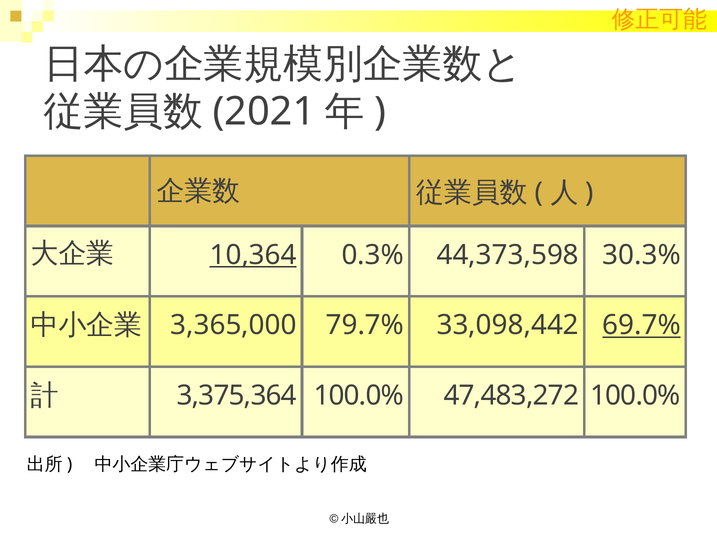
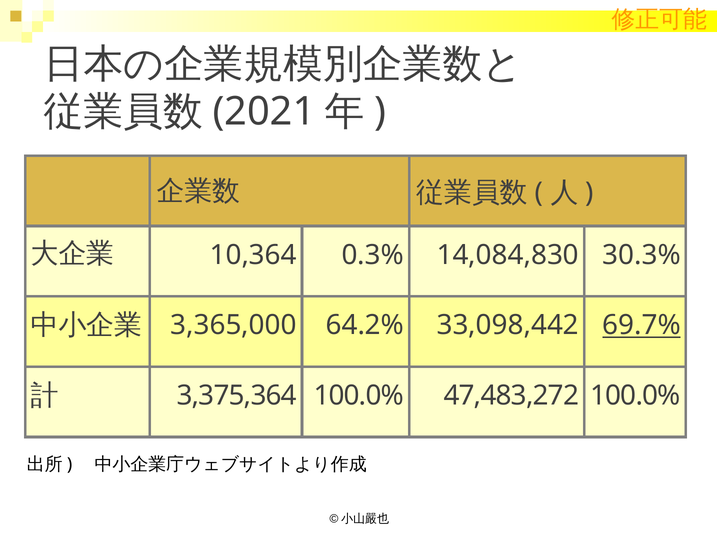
10,364 underline: present -> none
44,373,598: 44,373,598 -> 14,084,830
79.7%: 79.7% -> 64.2%
